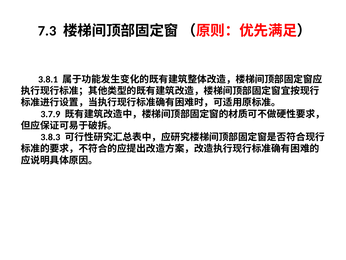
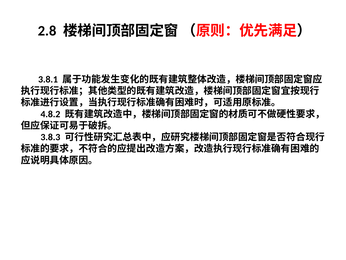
7.3: 7.3 -> 2.8
3.7.9: 3.7.9 -> 4.8.2
